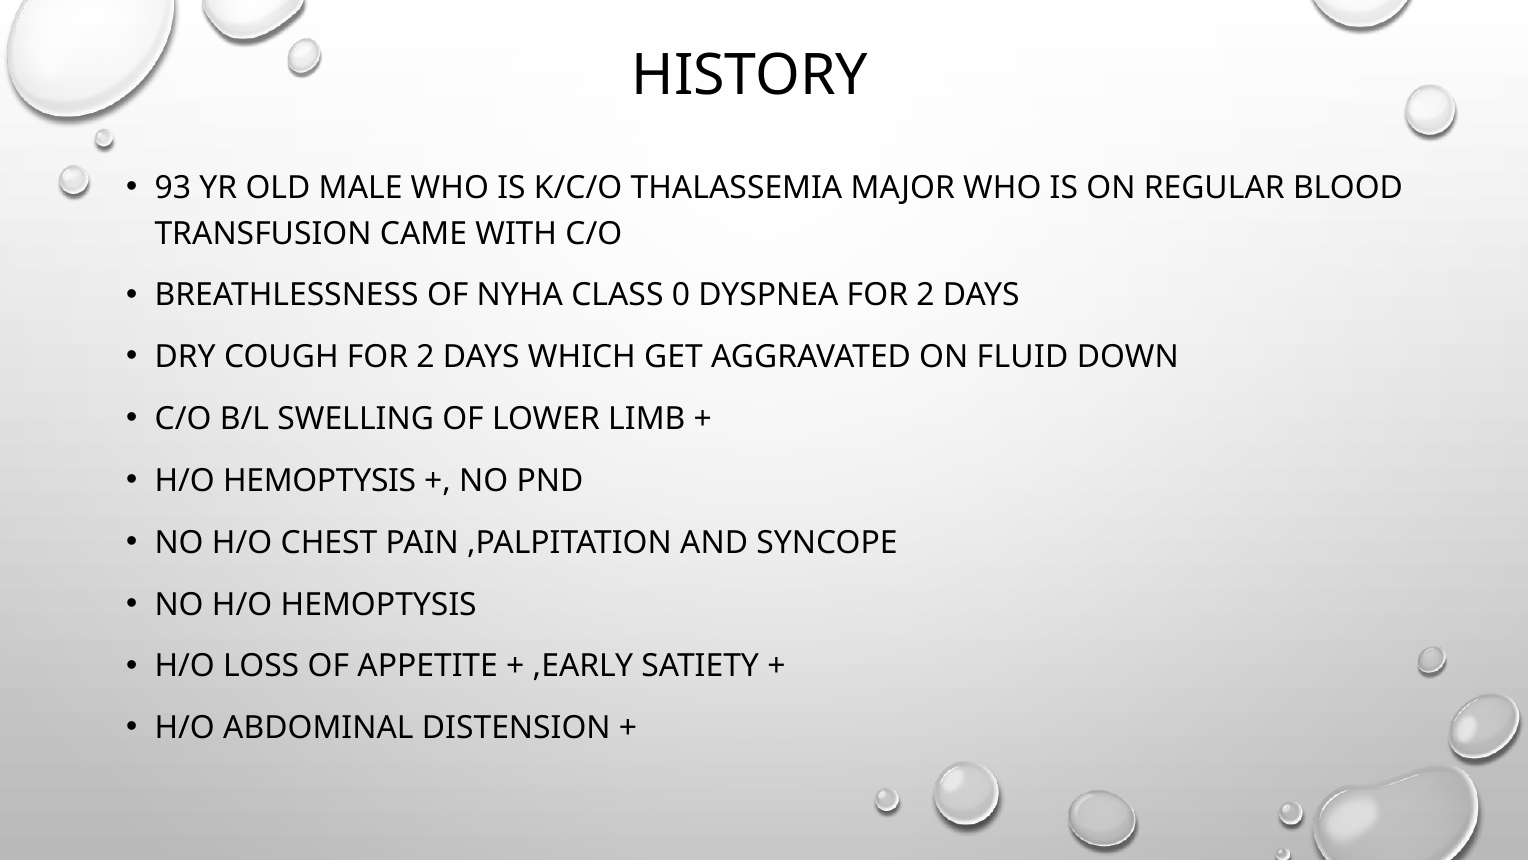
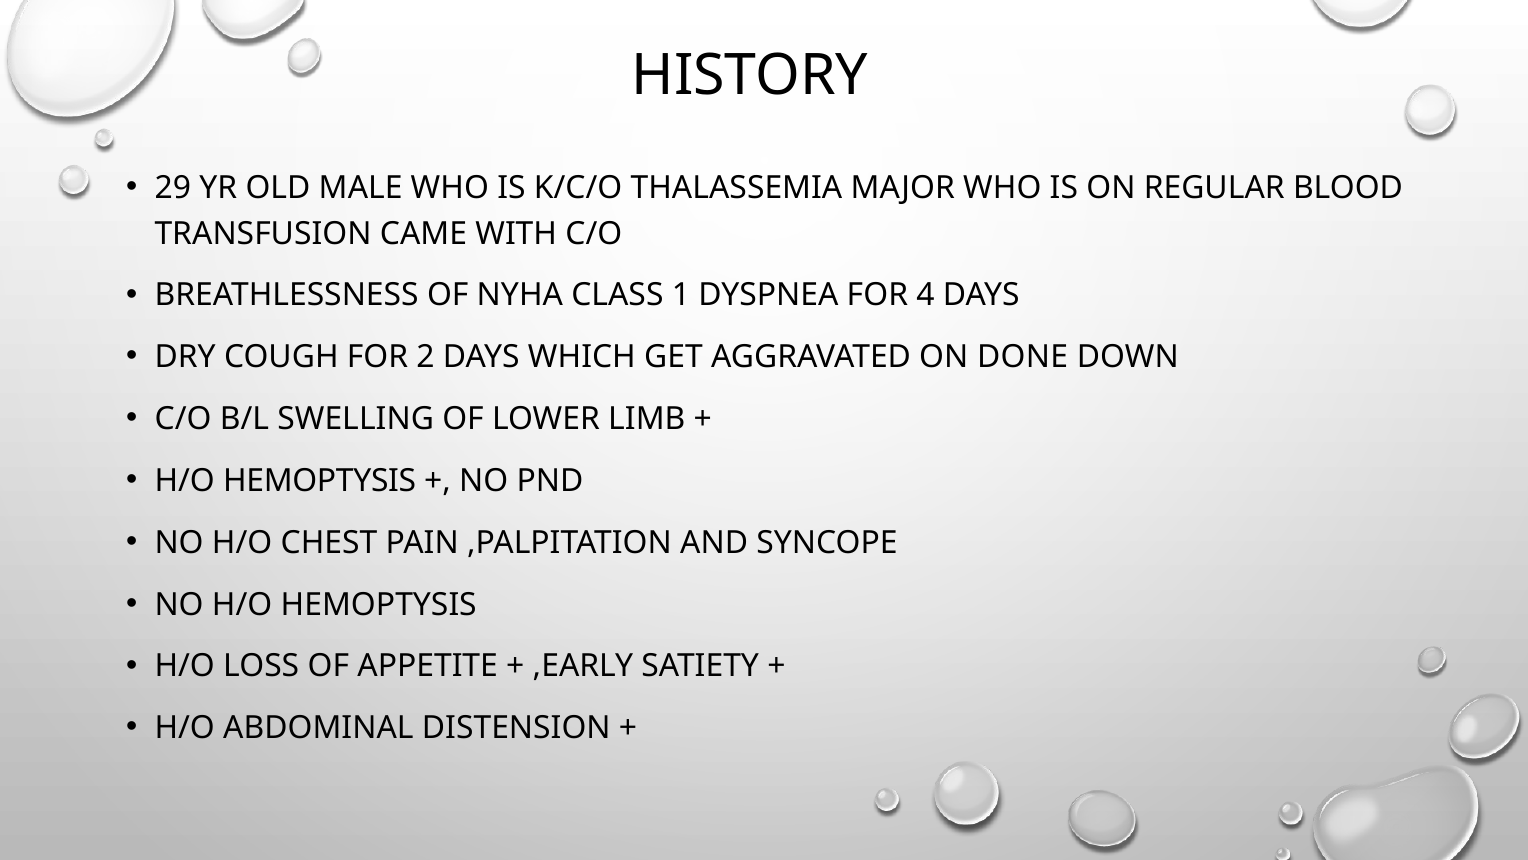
93: 93 -> 29
0: 0 -> 1
DYSPNEA FOR 2: 2 -> 4
FLUID: FLUID -> DONE
